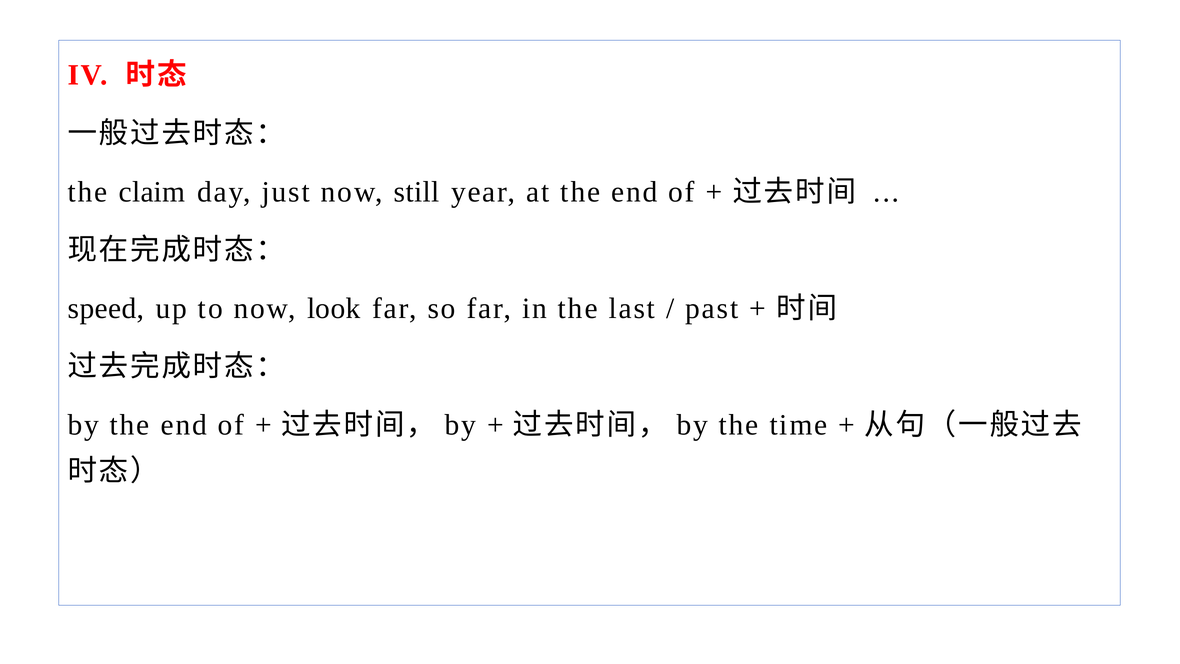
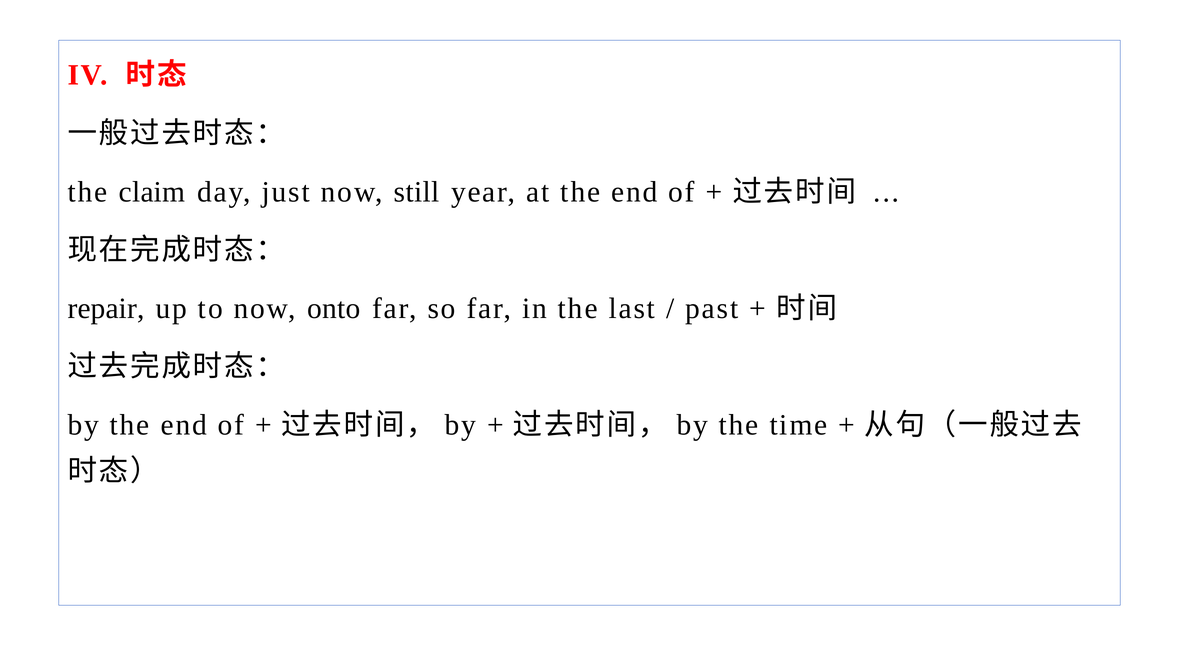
speed: speed -> repair
look: look -> onto
